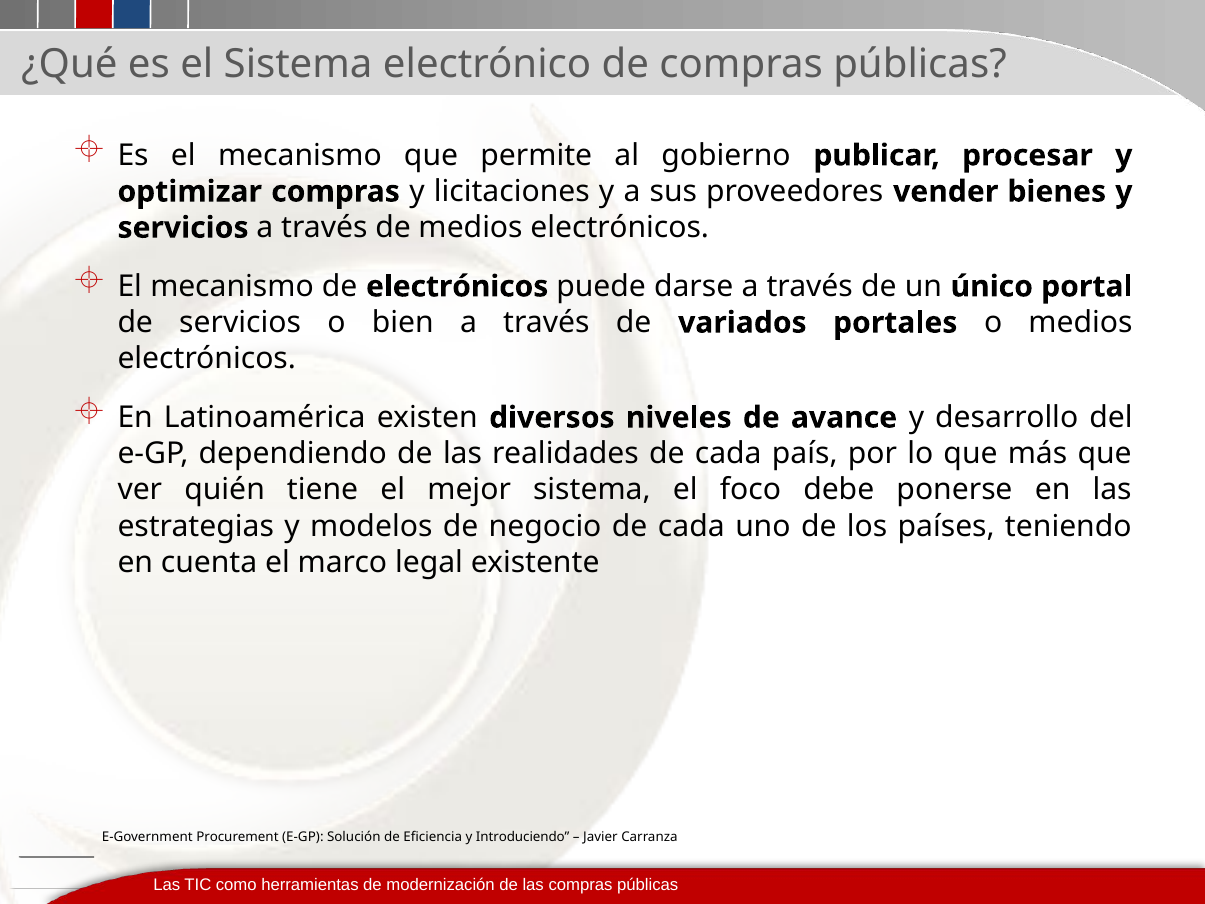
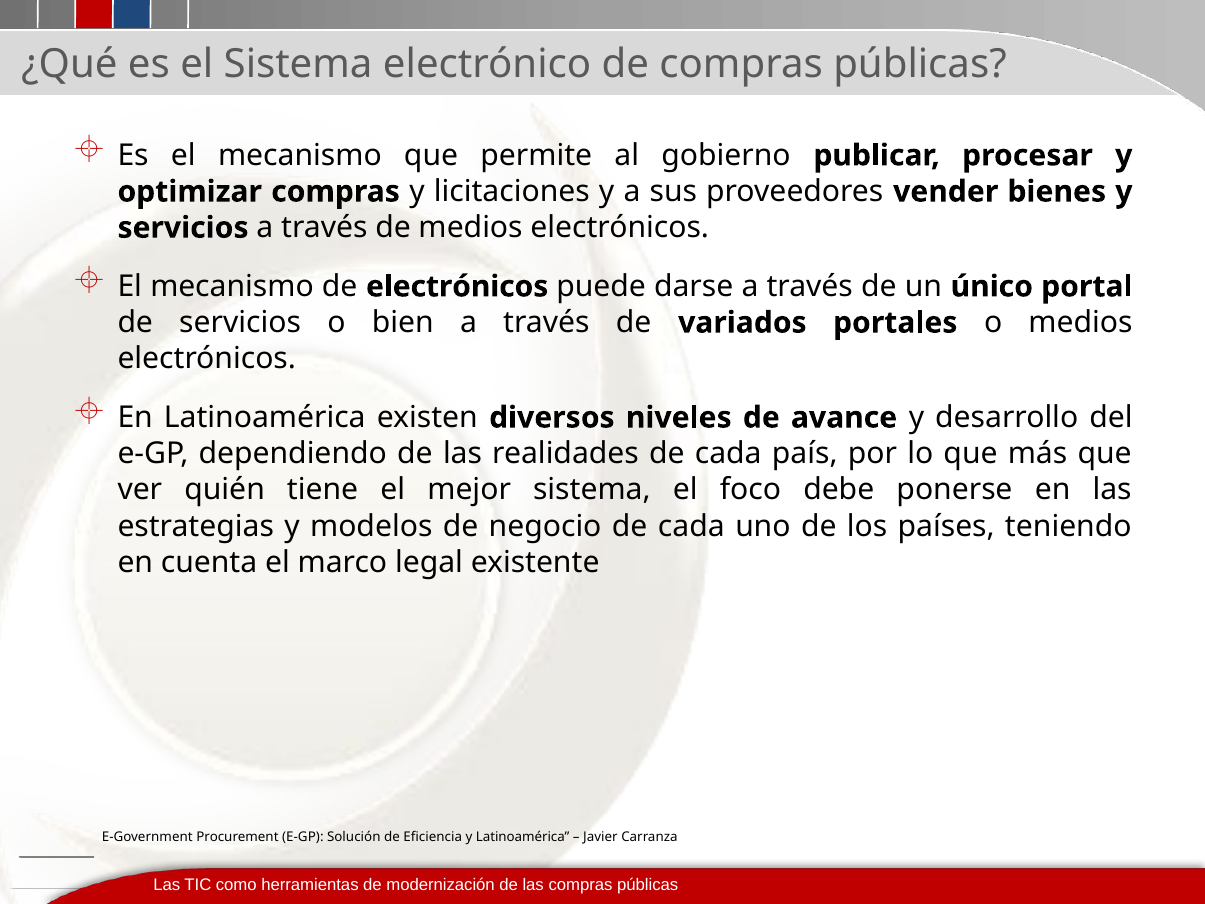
y Introduciendo: Introduciendo -> Latinoamérica
